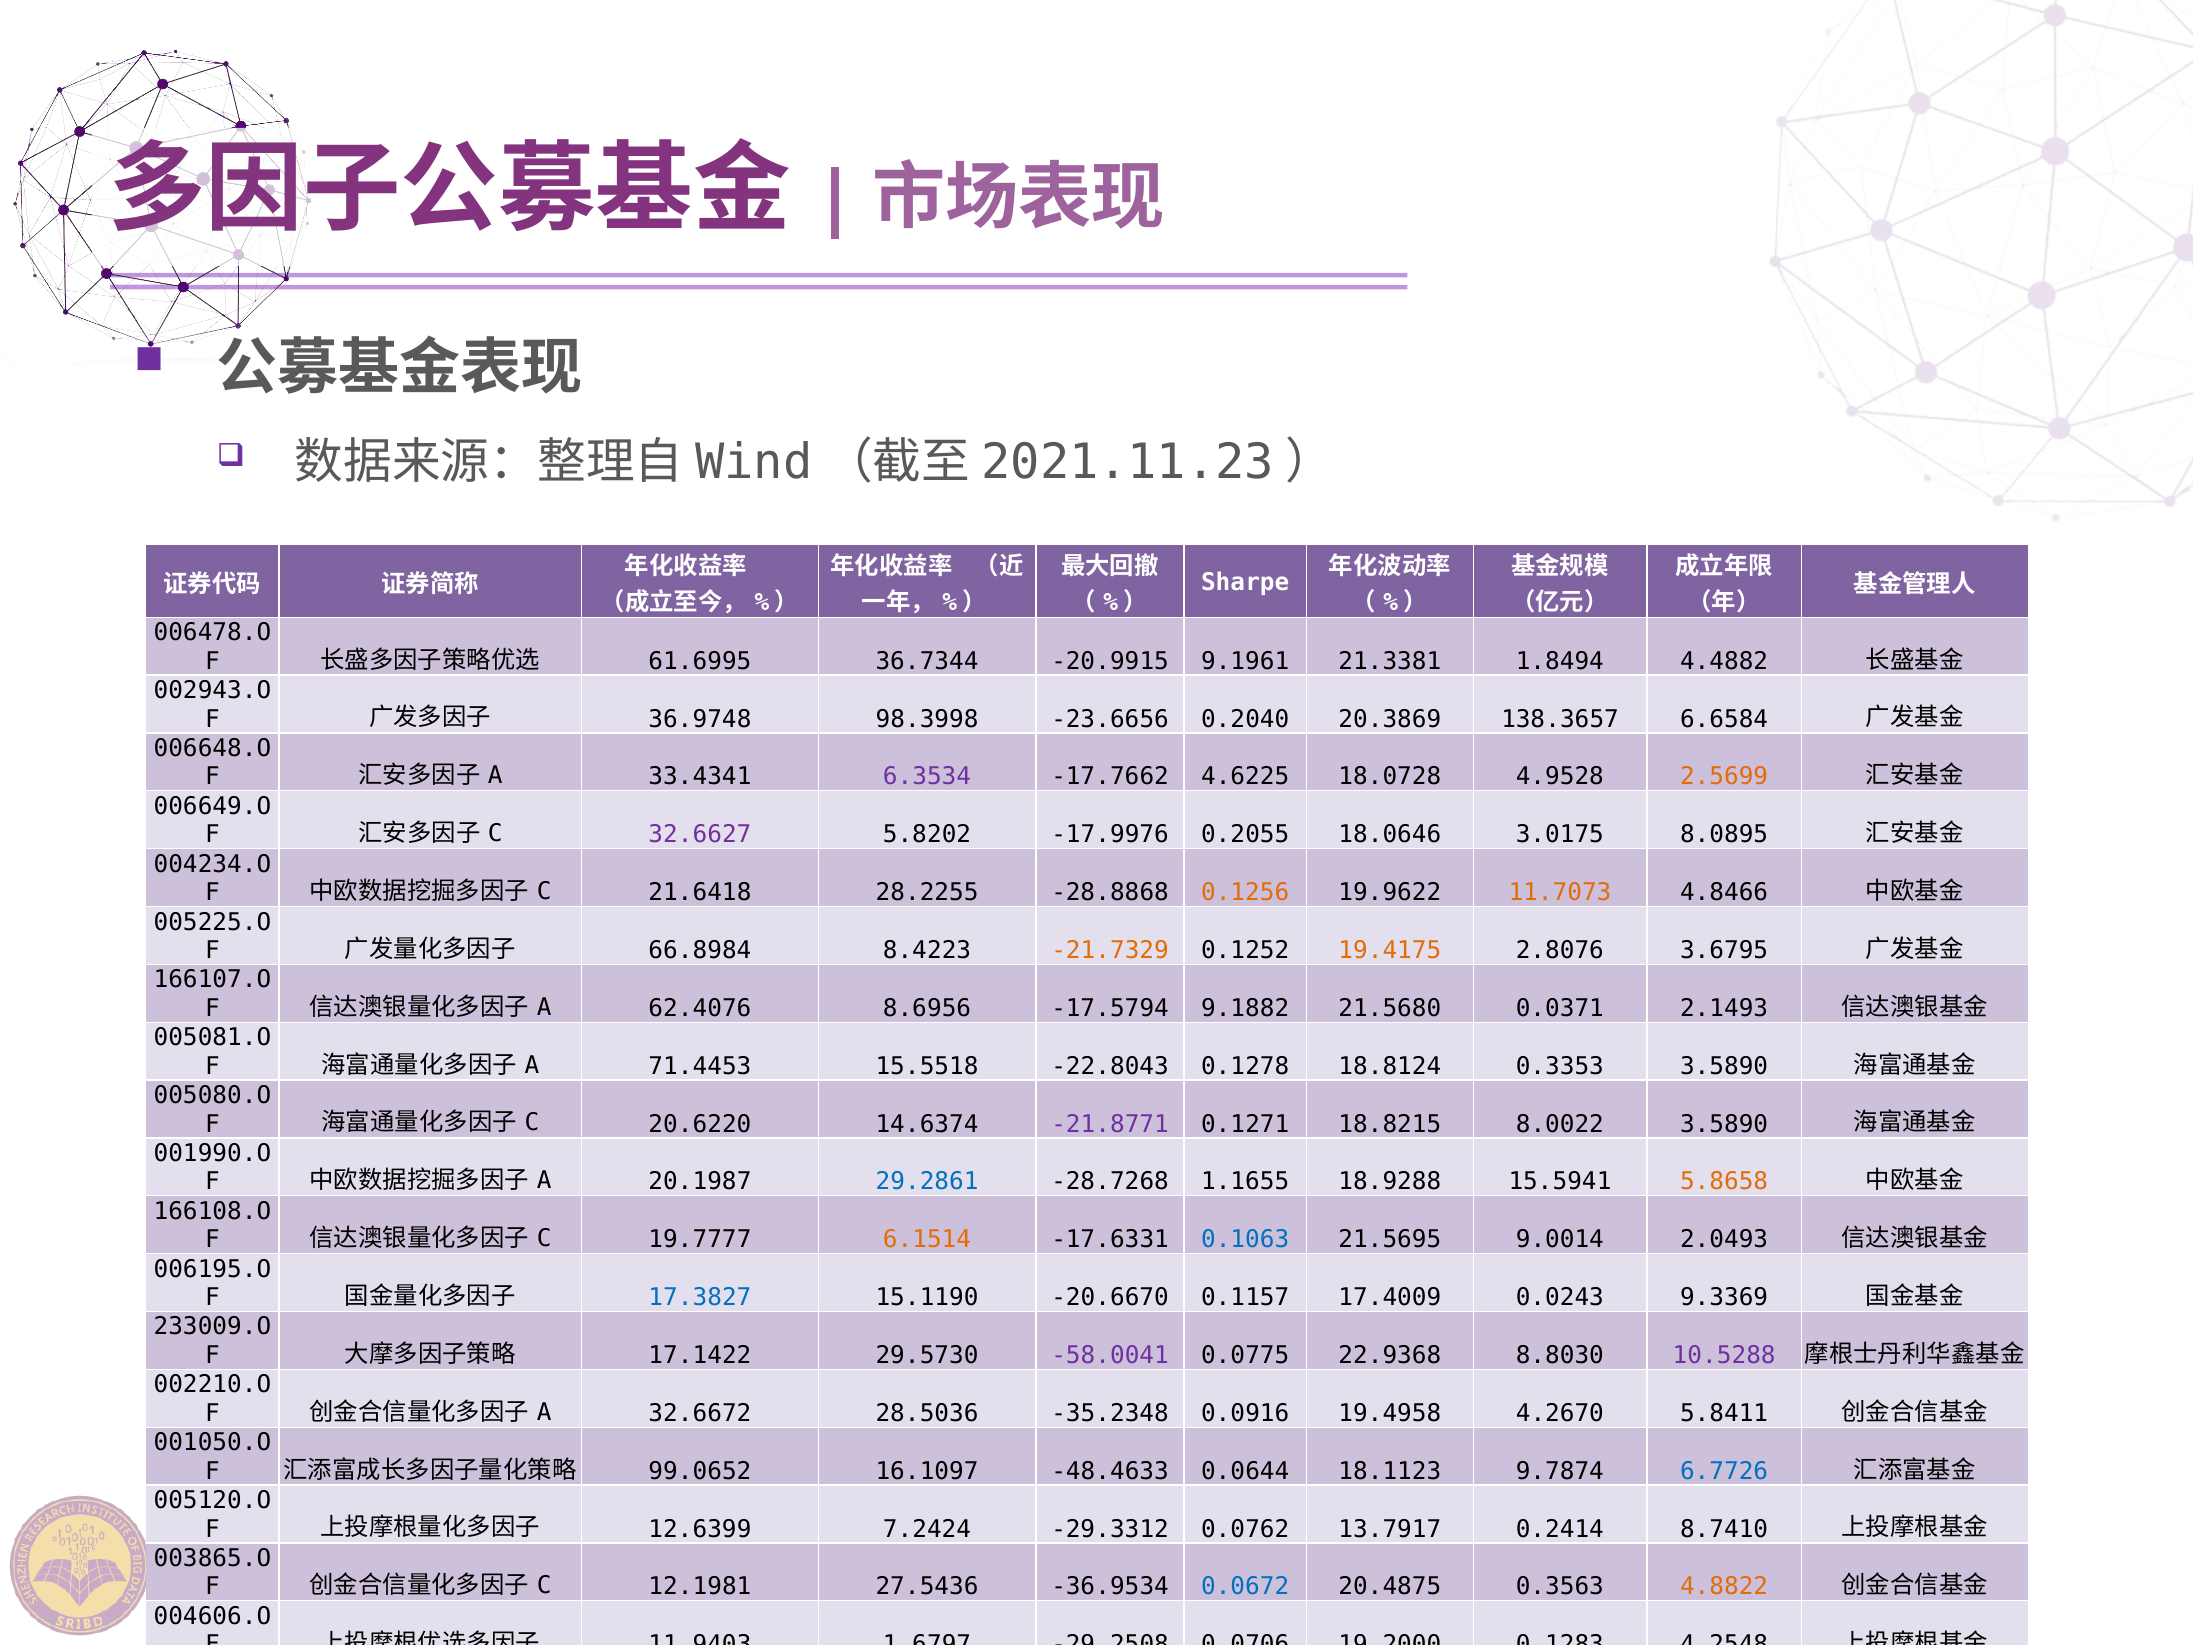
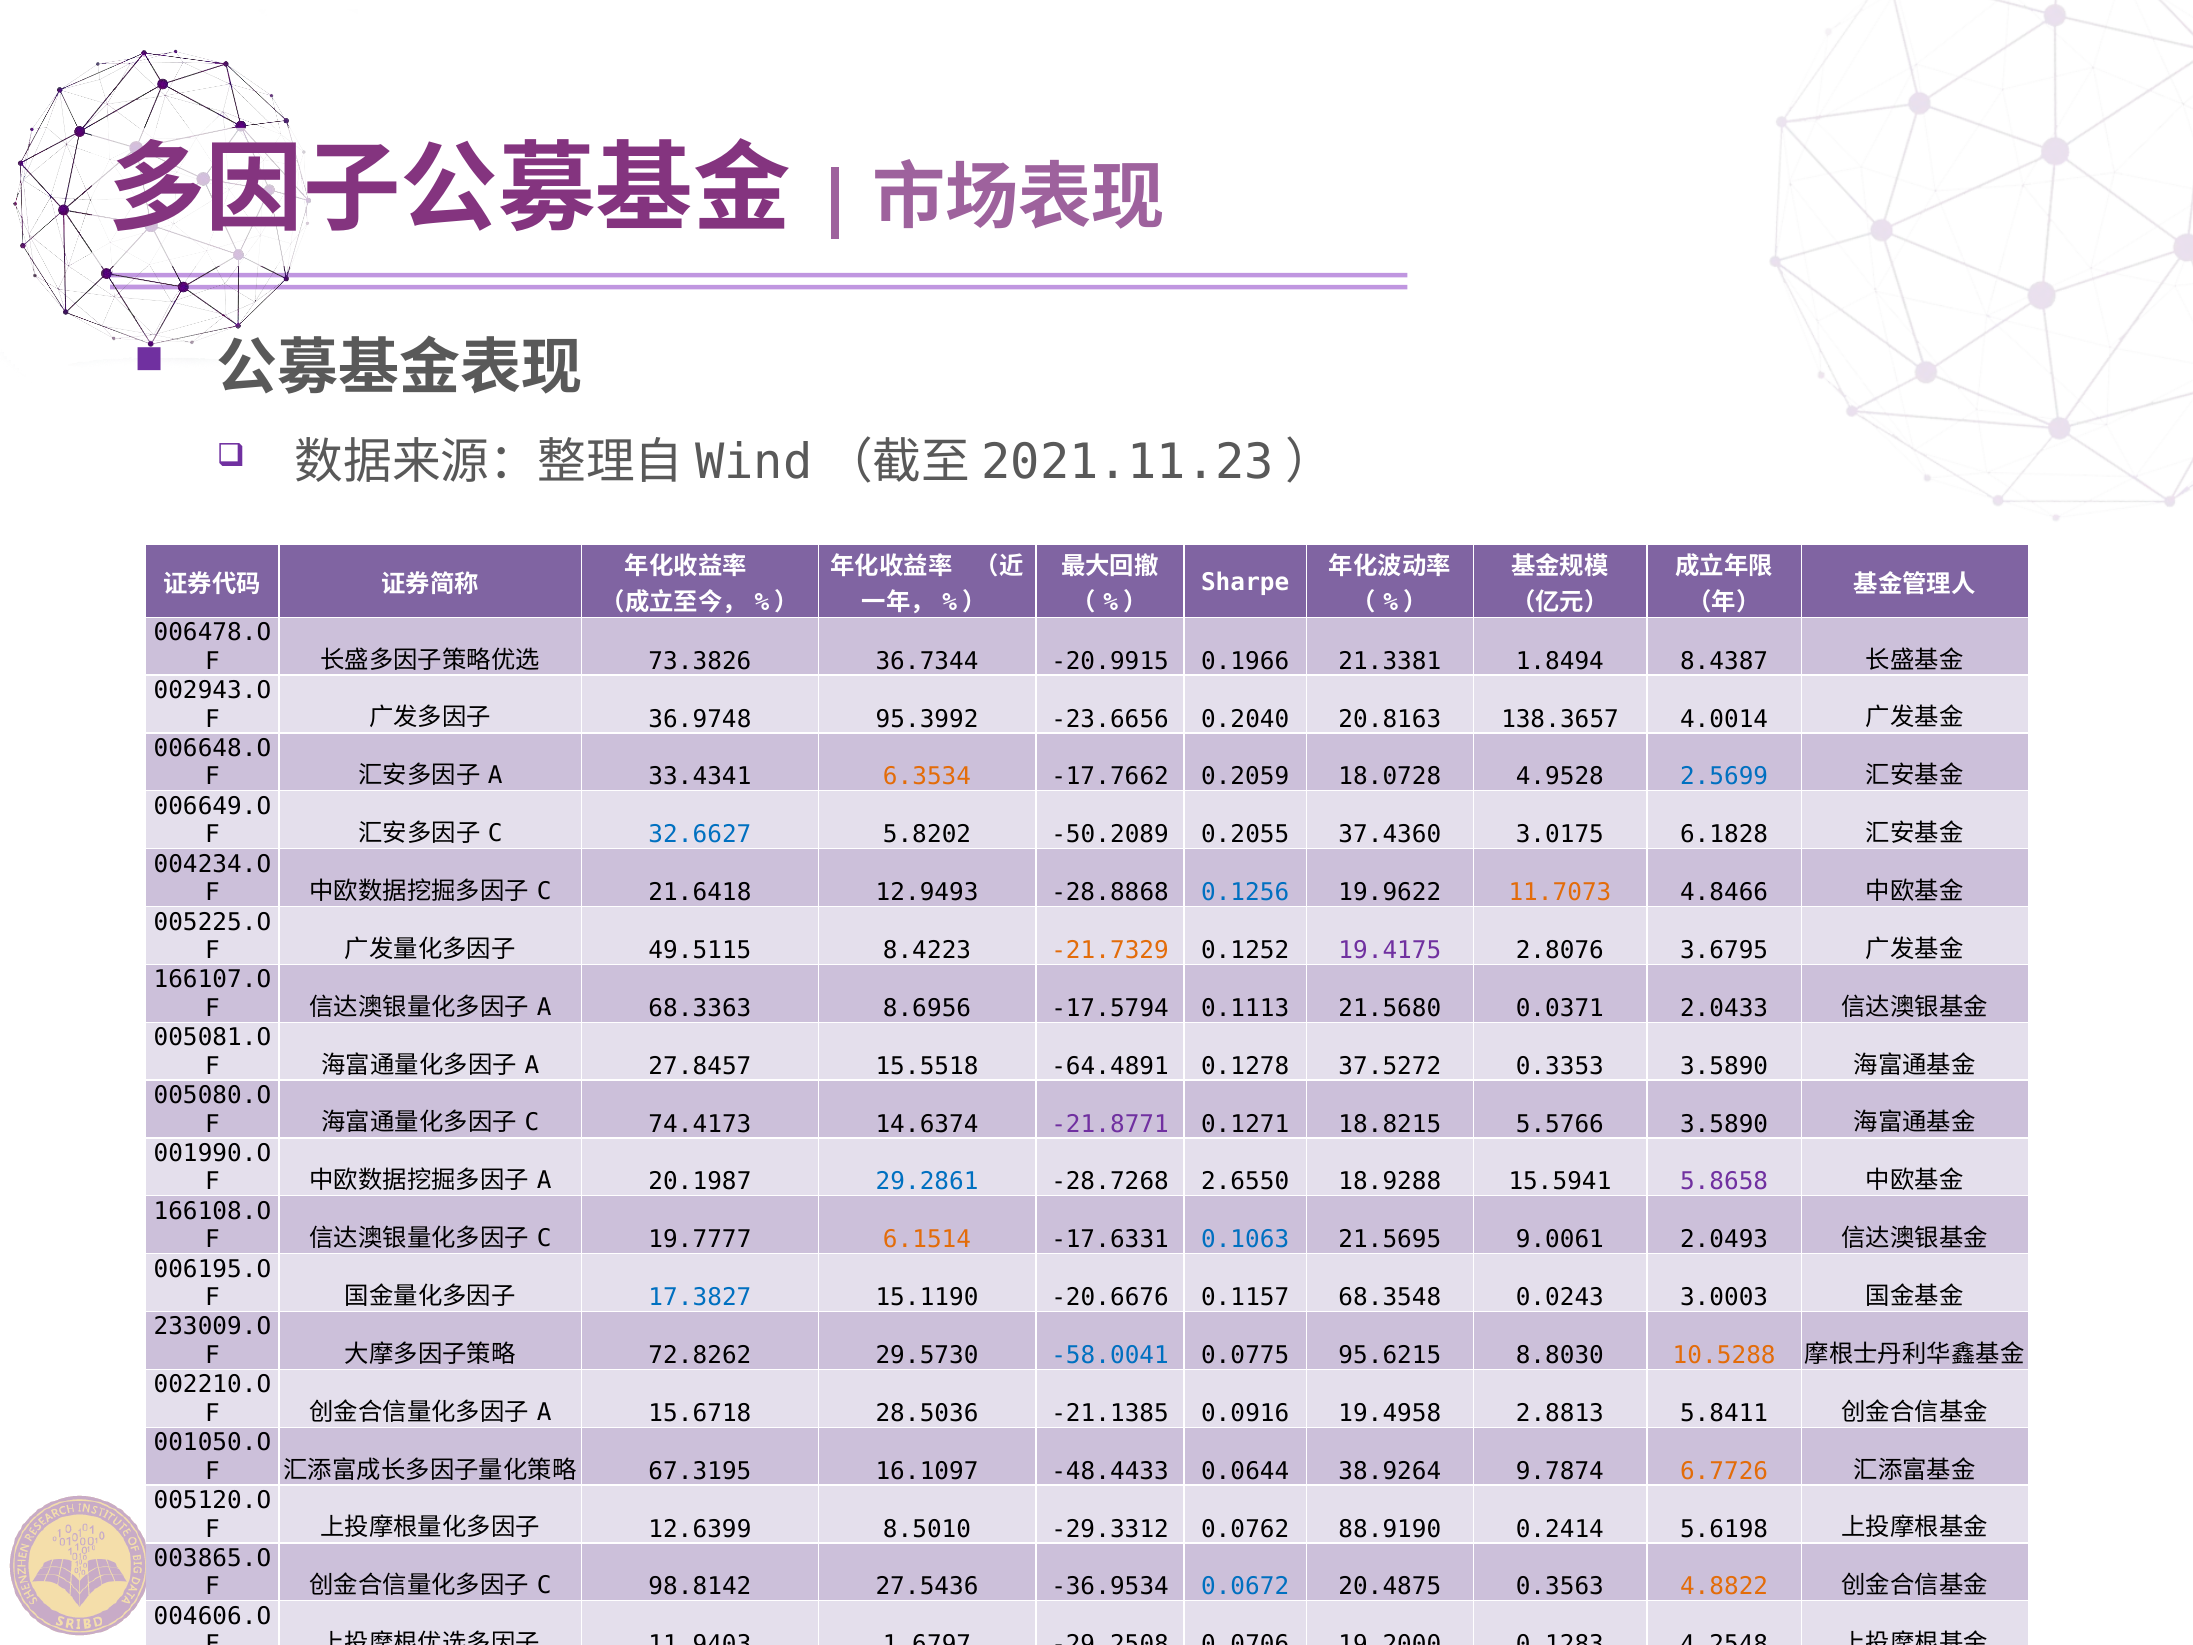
61.6995: 61.6995 -> 73.3826
9.1961: 9.1961 -> 0.1966
4.4882: 4.4882 -> 8.4387
98.3998: 98.3998 -> 95.3992
20.3869: 20.3869 -> 20.8163
6.6584: 6.6584 -> 4.0014
6.3534 colour: purple -> orange
4.6225: 4.6225 -> 0.2059
2.5699 colour: orange -> blue
32.6627 colour: purple -> blue
-17.9976: -17.9976 -> -50.2089
18.0646: 18.0646 -> 37.4360
8.0895: 8.0895 -> 6.1828
28.2255: 28.2255 -> 12.9493
0.1256 colour: orange -> blue
66.8984: 66.8984 -> 49.5115
19.4175 colour: orange -> purple
62.4076: 62.4076 -> 68.3363
9.1882: 9.1882 -> 0.1113
2.1493: 2.1493 -> 2.0433
71.4453: 71.4453 -> 27.8457
-22.8043: -22.8043 -> -64.4891
18.8124: 18.8124 -> 37.5272
20.6220: 20.6220 -> 74.4173
8.0022: 8.0022 -> 5.5766
1.1655: 1.1655 -> 2.6550
5.8658 colour: orange -> purple
9.0014: 9.0014 -> 9.0061
-20.6670: -20.6670 -> -20.6676
17.4009: 17.4009 -> 68.3548
9.3369: 9.3369 -> 3.0003
17.1422: 17.1422 -> 72.8262
-58.0041 colour: purple -> blue
22.9368: 22.9368 -> 95.6215
10.5288 colour: purple -> orange
32.6672: 32.6672 -> 15.6718
-35.2348: -35.2348 -> -21.1385
4.2670: 4.2670 -> 2.8813
99.0652: 99.0652 -> 67.3195
-48.4633: -48.4633 -> -48.4433
18.1123: 18.1123 -> 38.9264
6.7726 colour: blue -> orange
7.2424: 7.2424 -> 8.5010
13.7917: 13.7917 -> 88.9190
8.7410: 8.7410 -> 5.6198
12.1981: 12.1981 -> 98.8142
